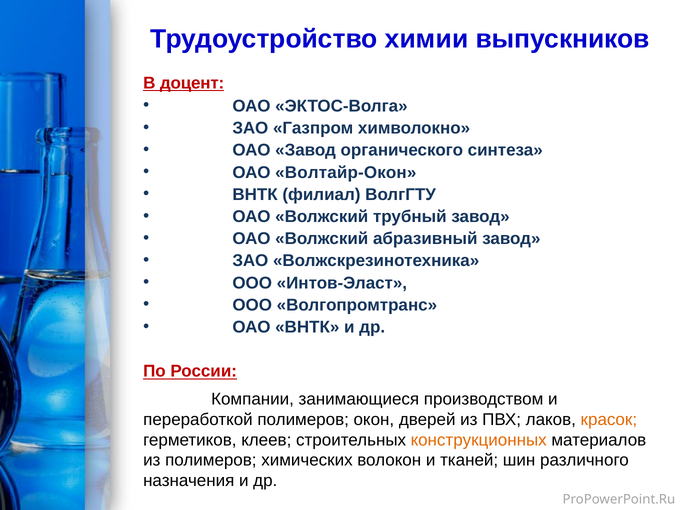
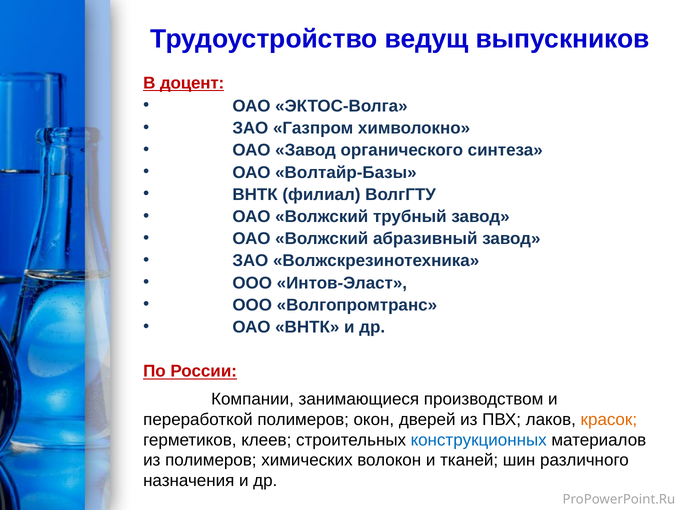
химии: химии -> ведущ
Волтайр-Окон: Волтайр-Окон -> Волтайр-Базы
конструкционных colour: orange -> blue
